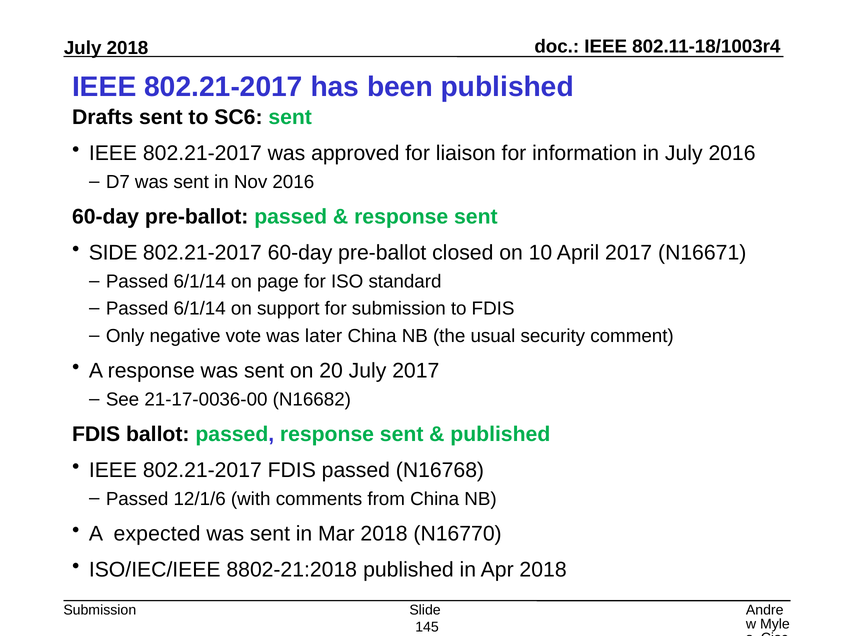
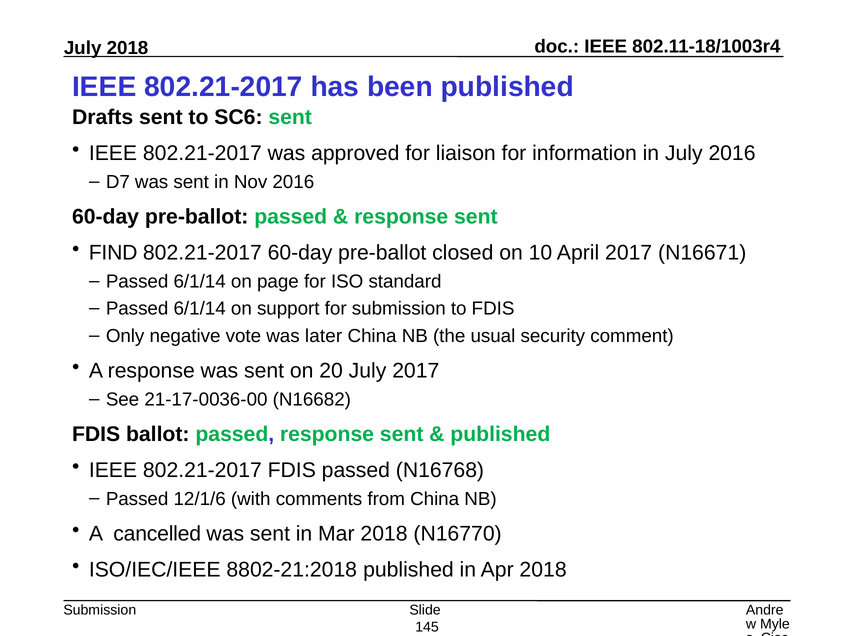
SIDE: SIDE -> FIND
expected: expected -> cancelled
